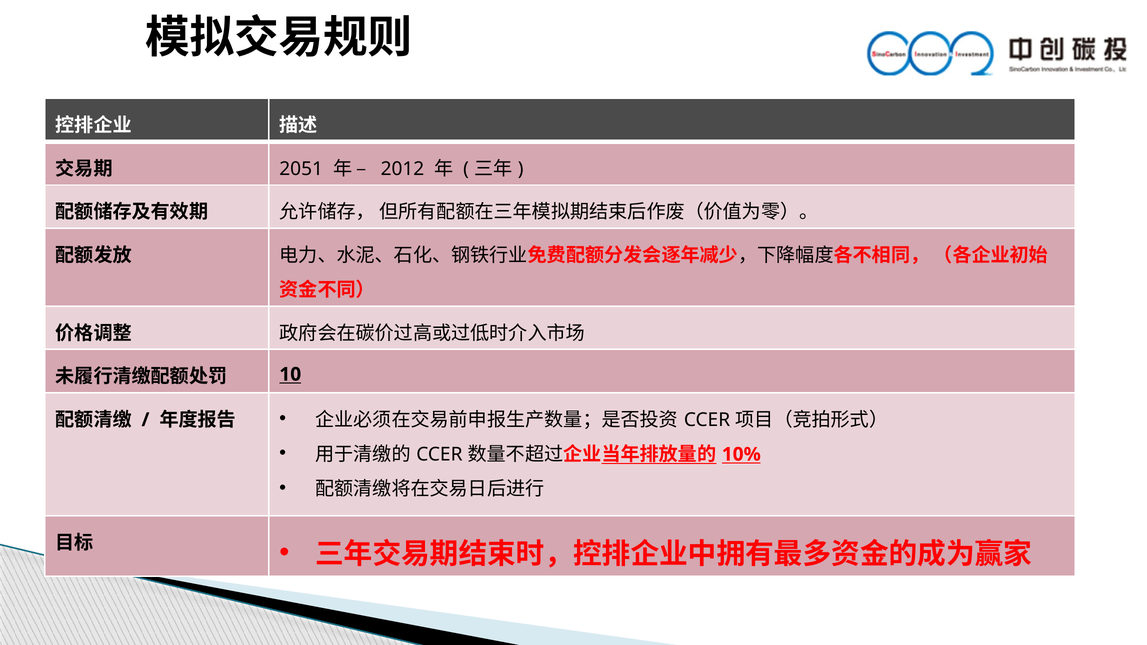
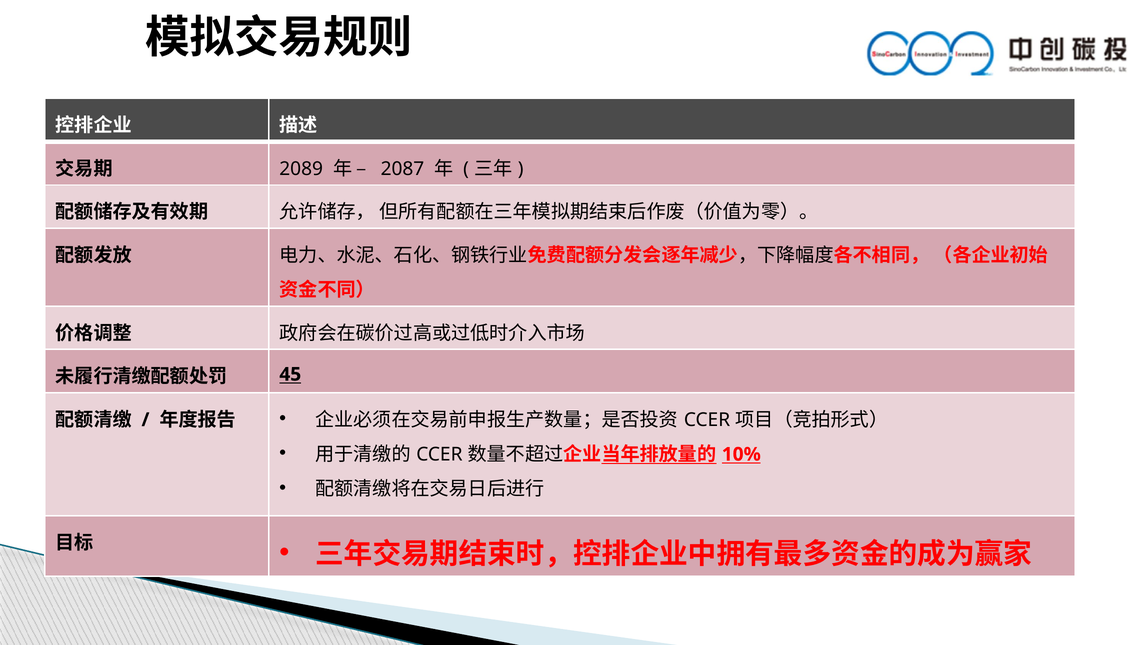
2051: 2051 -> 2089
2012: 2012 -> 2087
10: 10 -> 45
